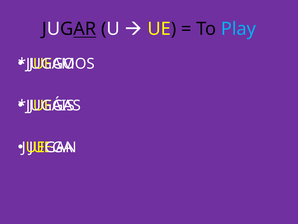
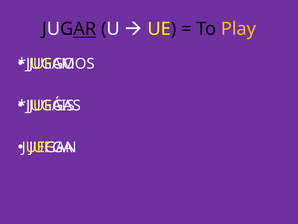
Play colour: light blue -> yellow
